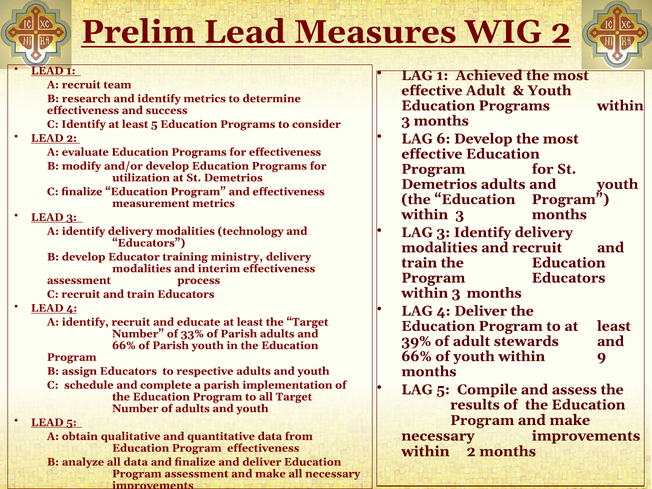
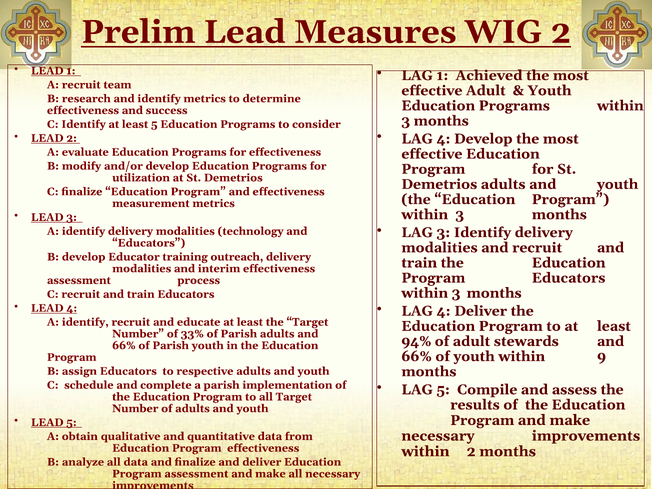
6 at (443, 139): 6 -> 4
ministry: ministry -> outreach
39%: 39% -> 94%
